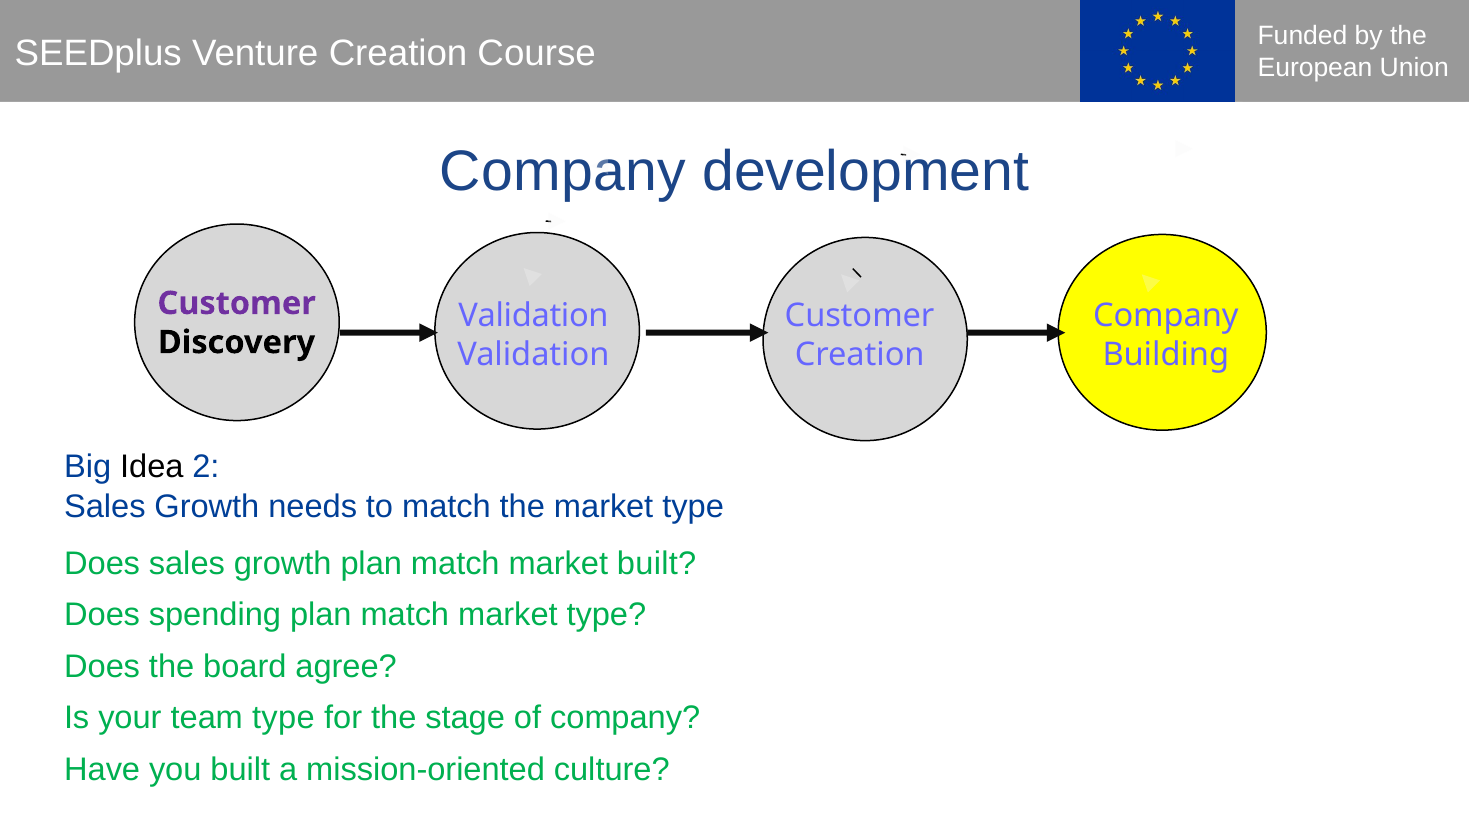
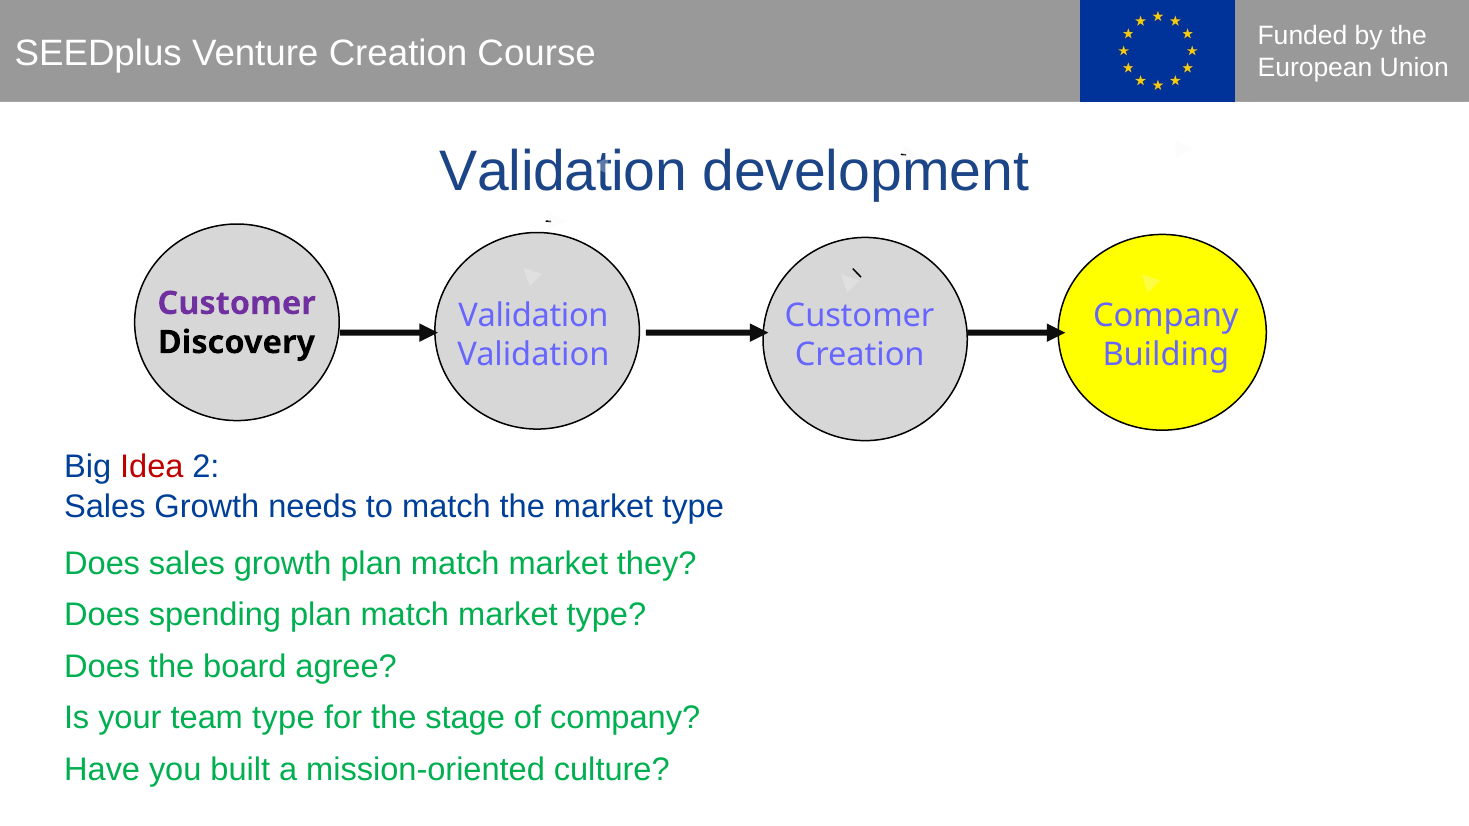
Company at (563, 171): Company -> Validation
Idea colour: black -> red
market built: built -> they
